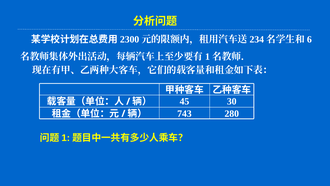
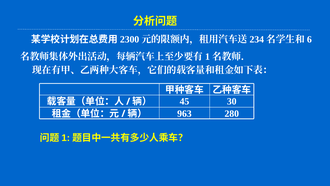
743: 743 -> 963
